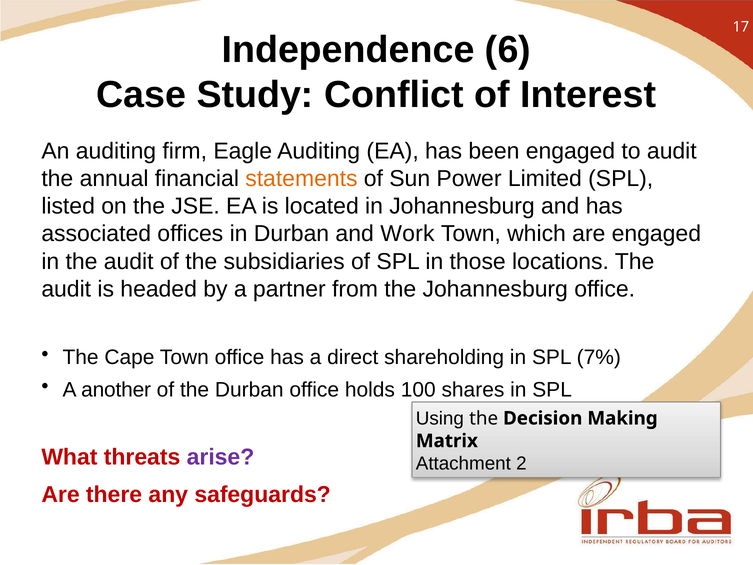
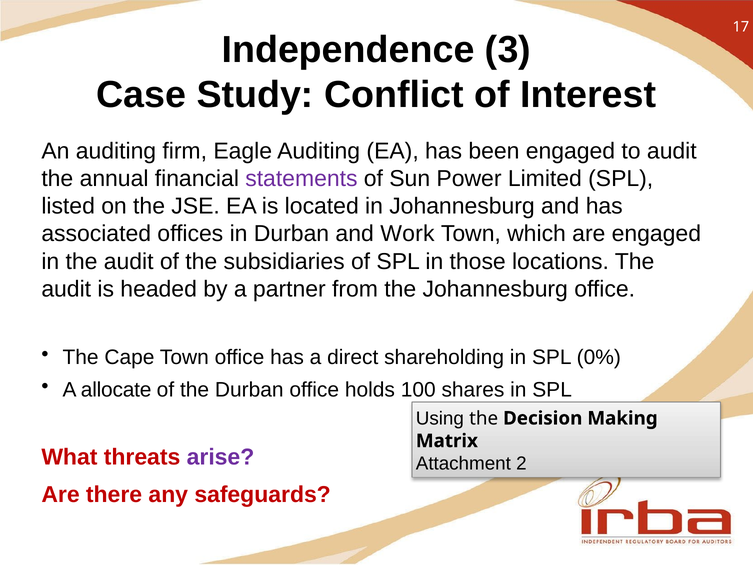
6: 6 -> 3
statements colour: orange -> purple
7%: 7% -> 0%
another: another -> allocate
